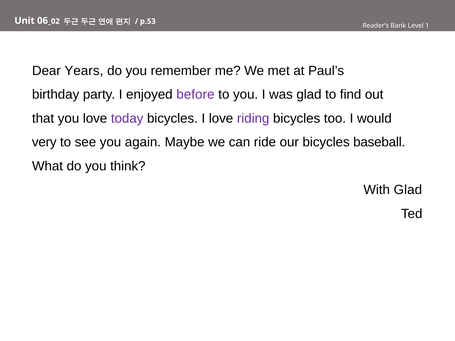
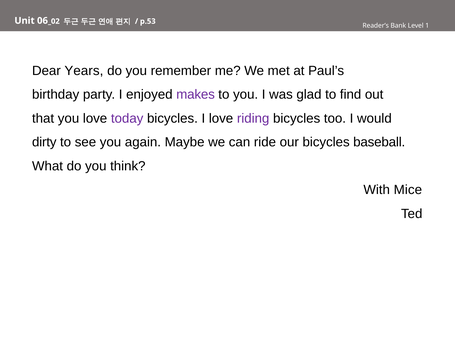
before: before -> makes
very: very -> dirty
With Glad: Glad -> Mice
